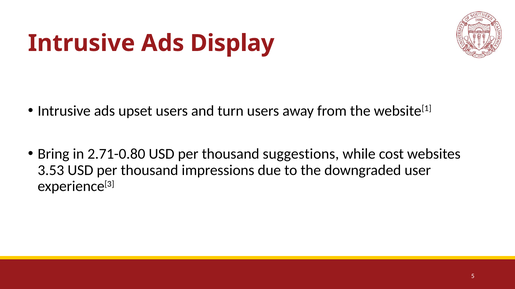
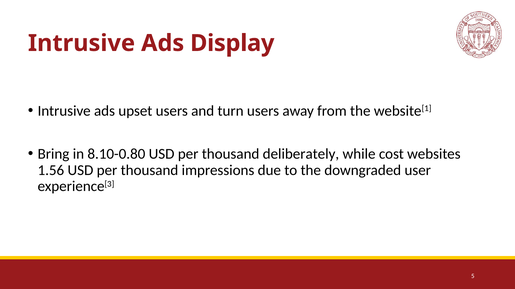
2.71-0.80: 2.71-0.80 -> 8.10-0.80
suggestions: suggestions -> deliberately
3.53: 3.53 -> 1.56
